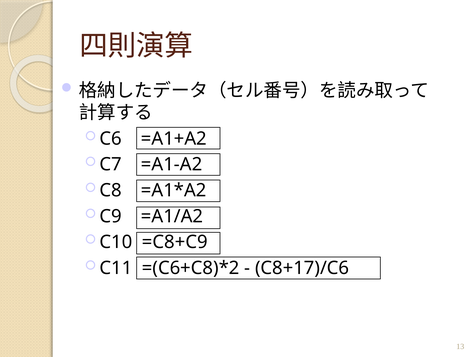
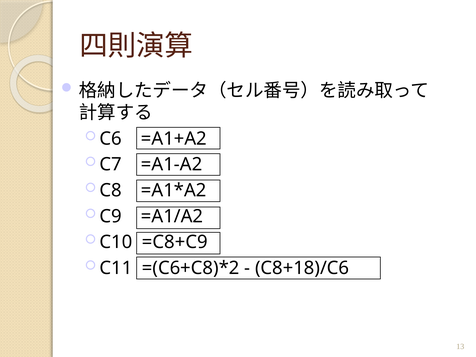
C8+17)/C6: C8+17)/C6 -> C8+18)/C6
